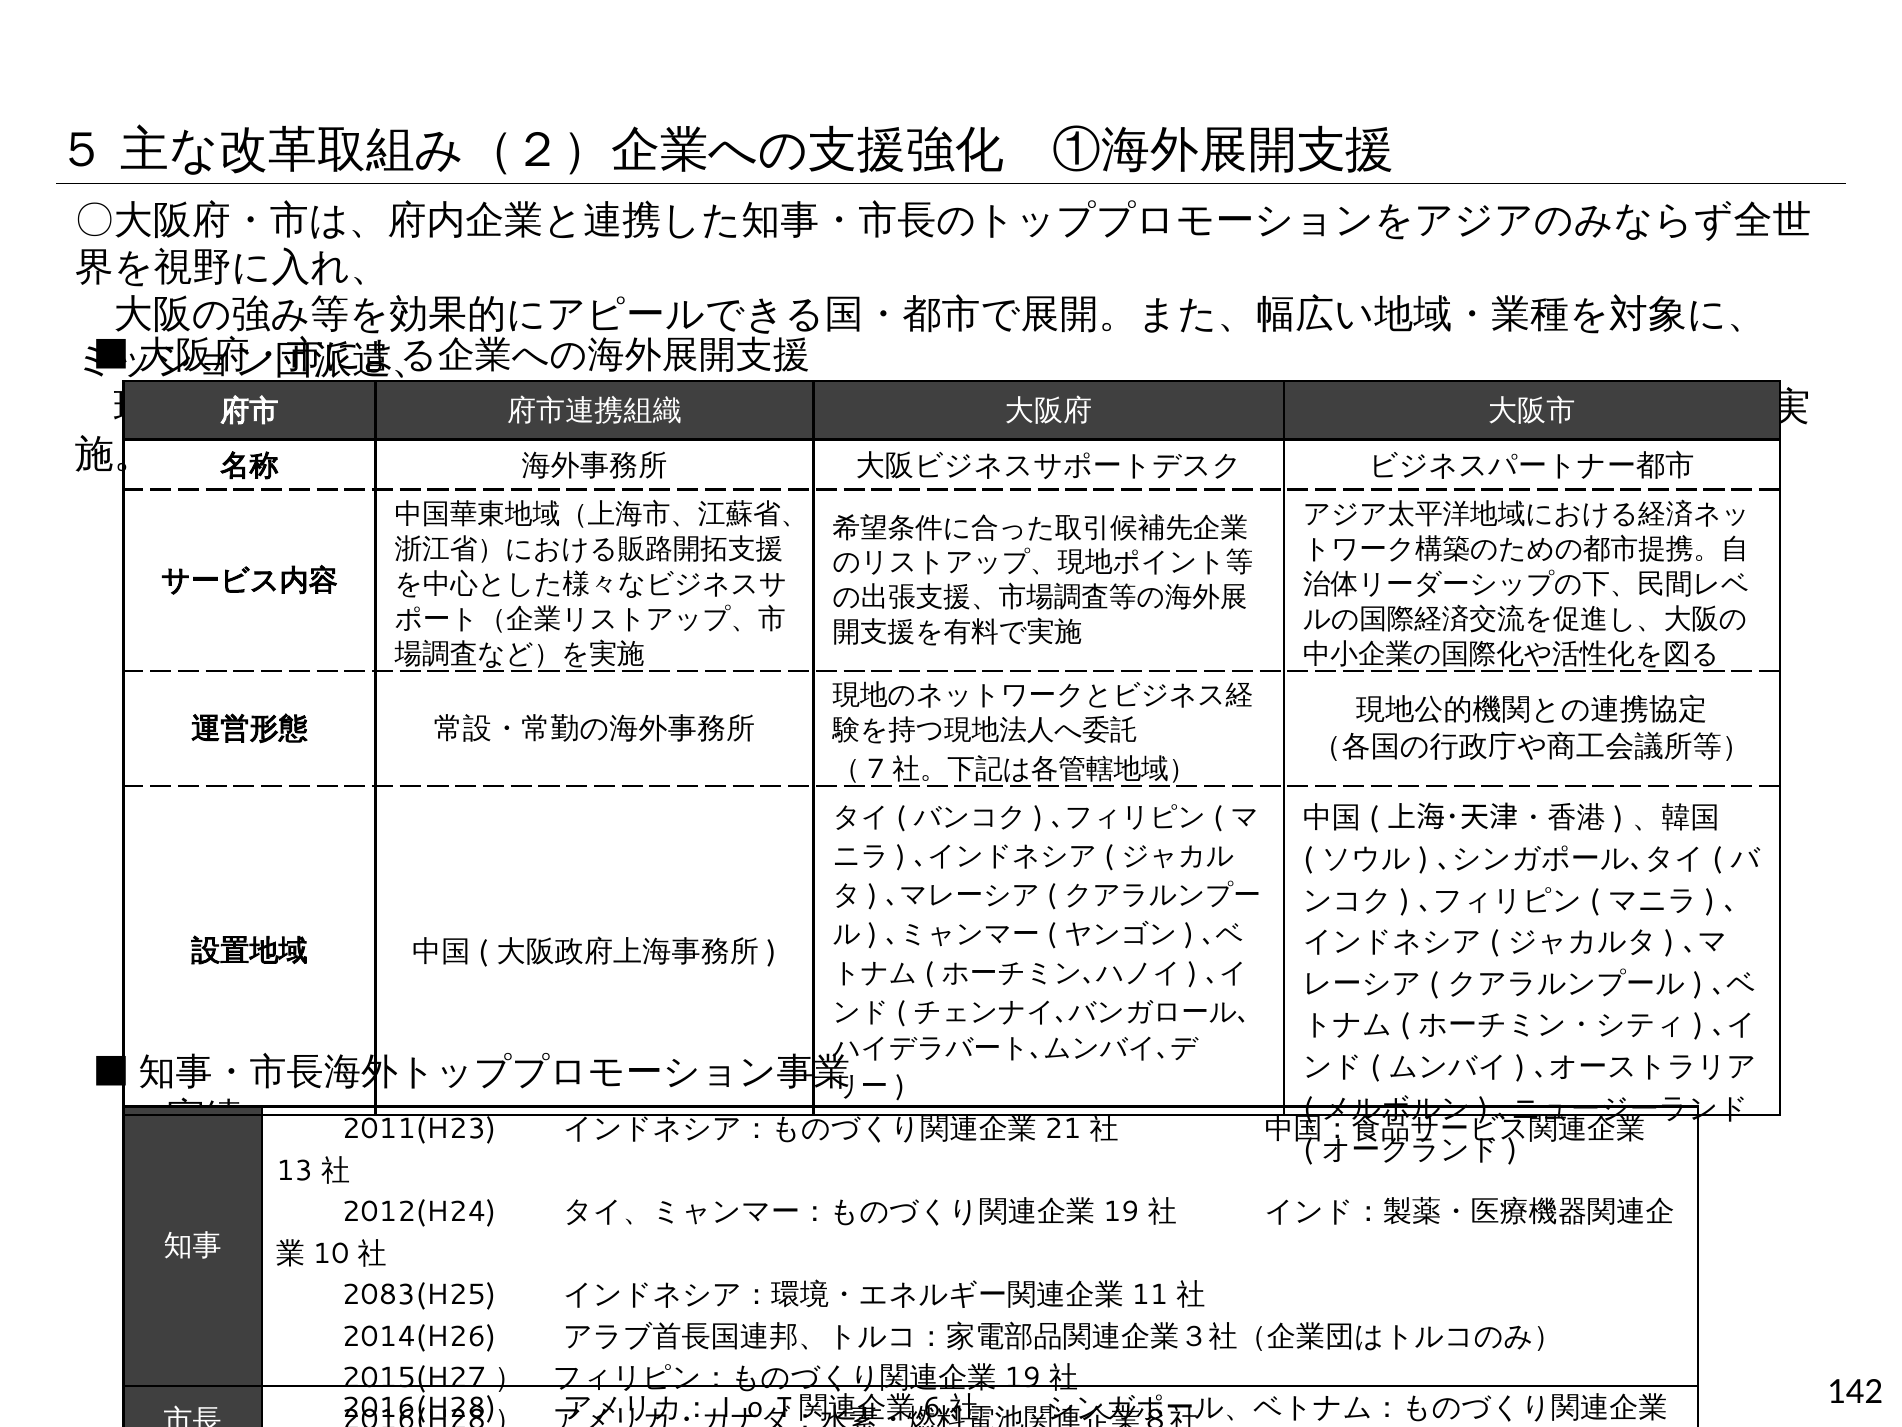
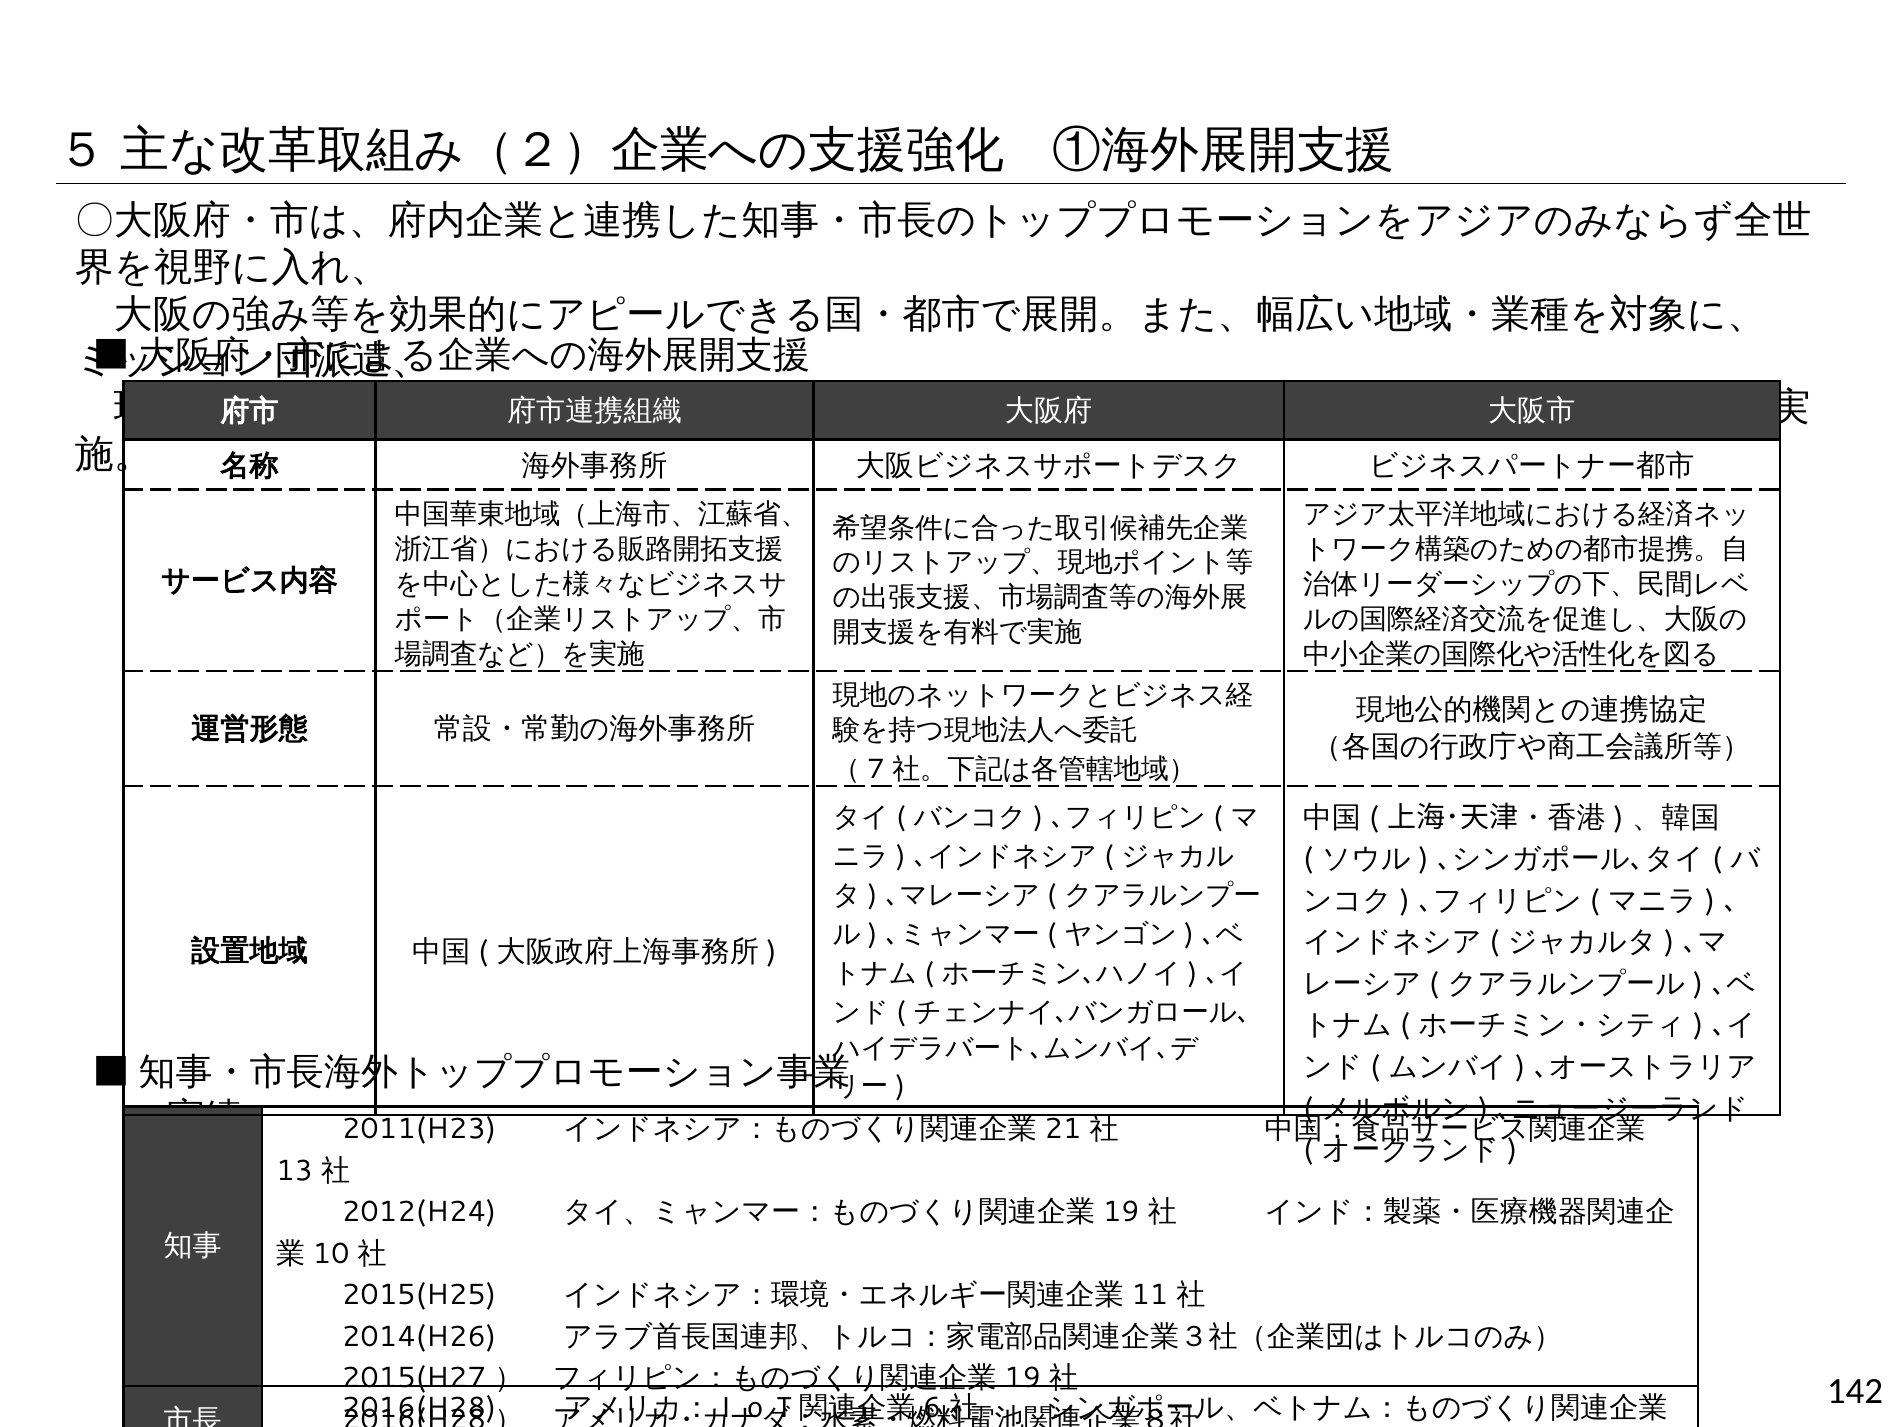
2083(H25: 2083(H25 -> 2015(H25
